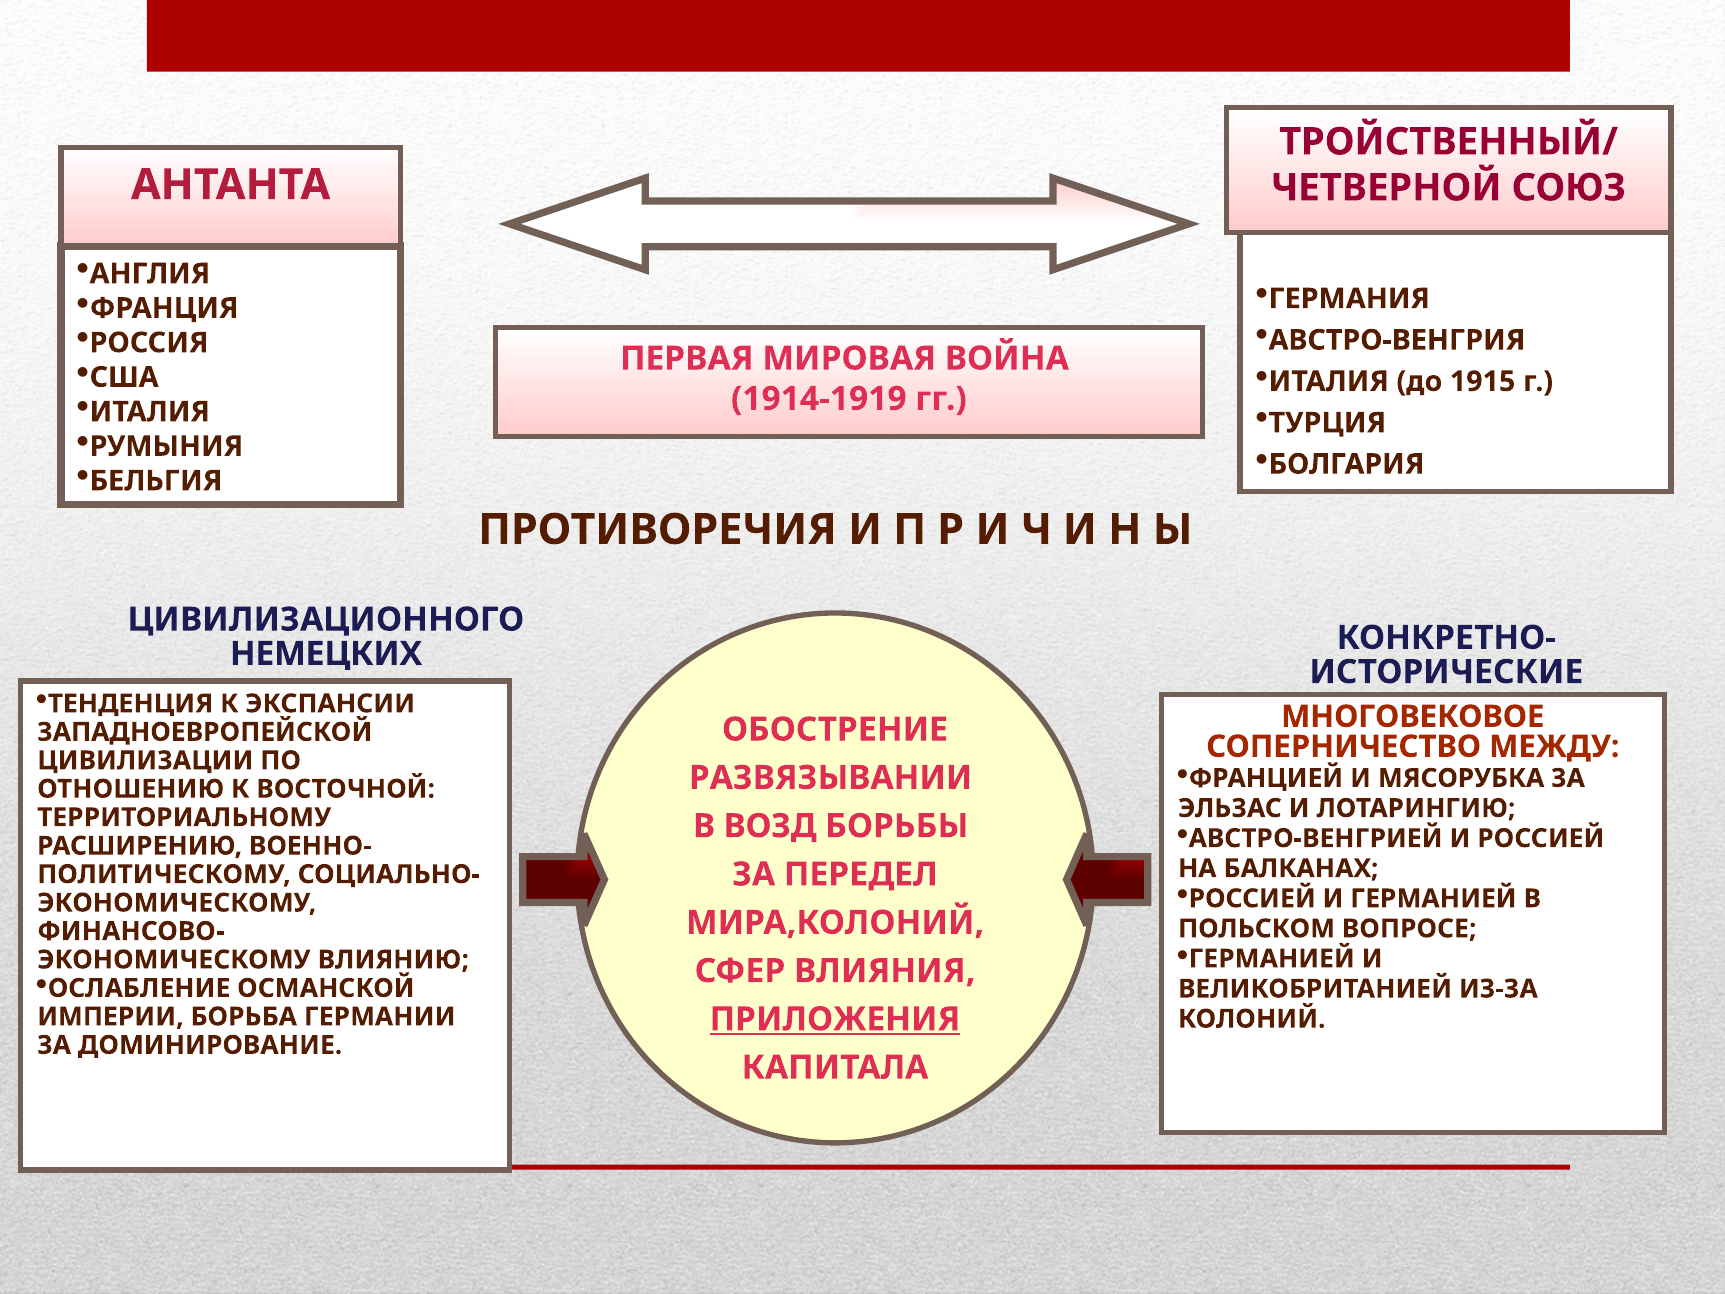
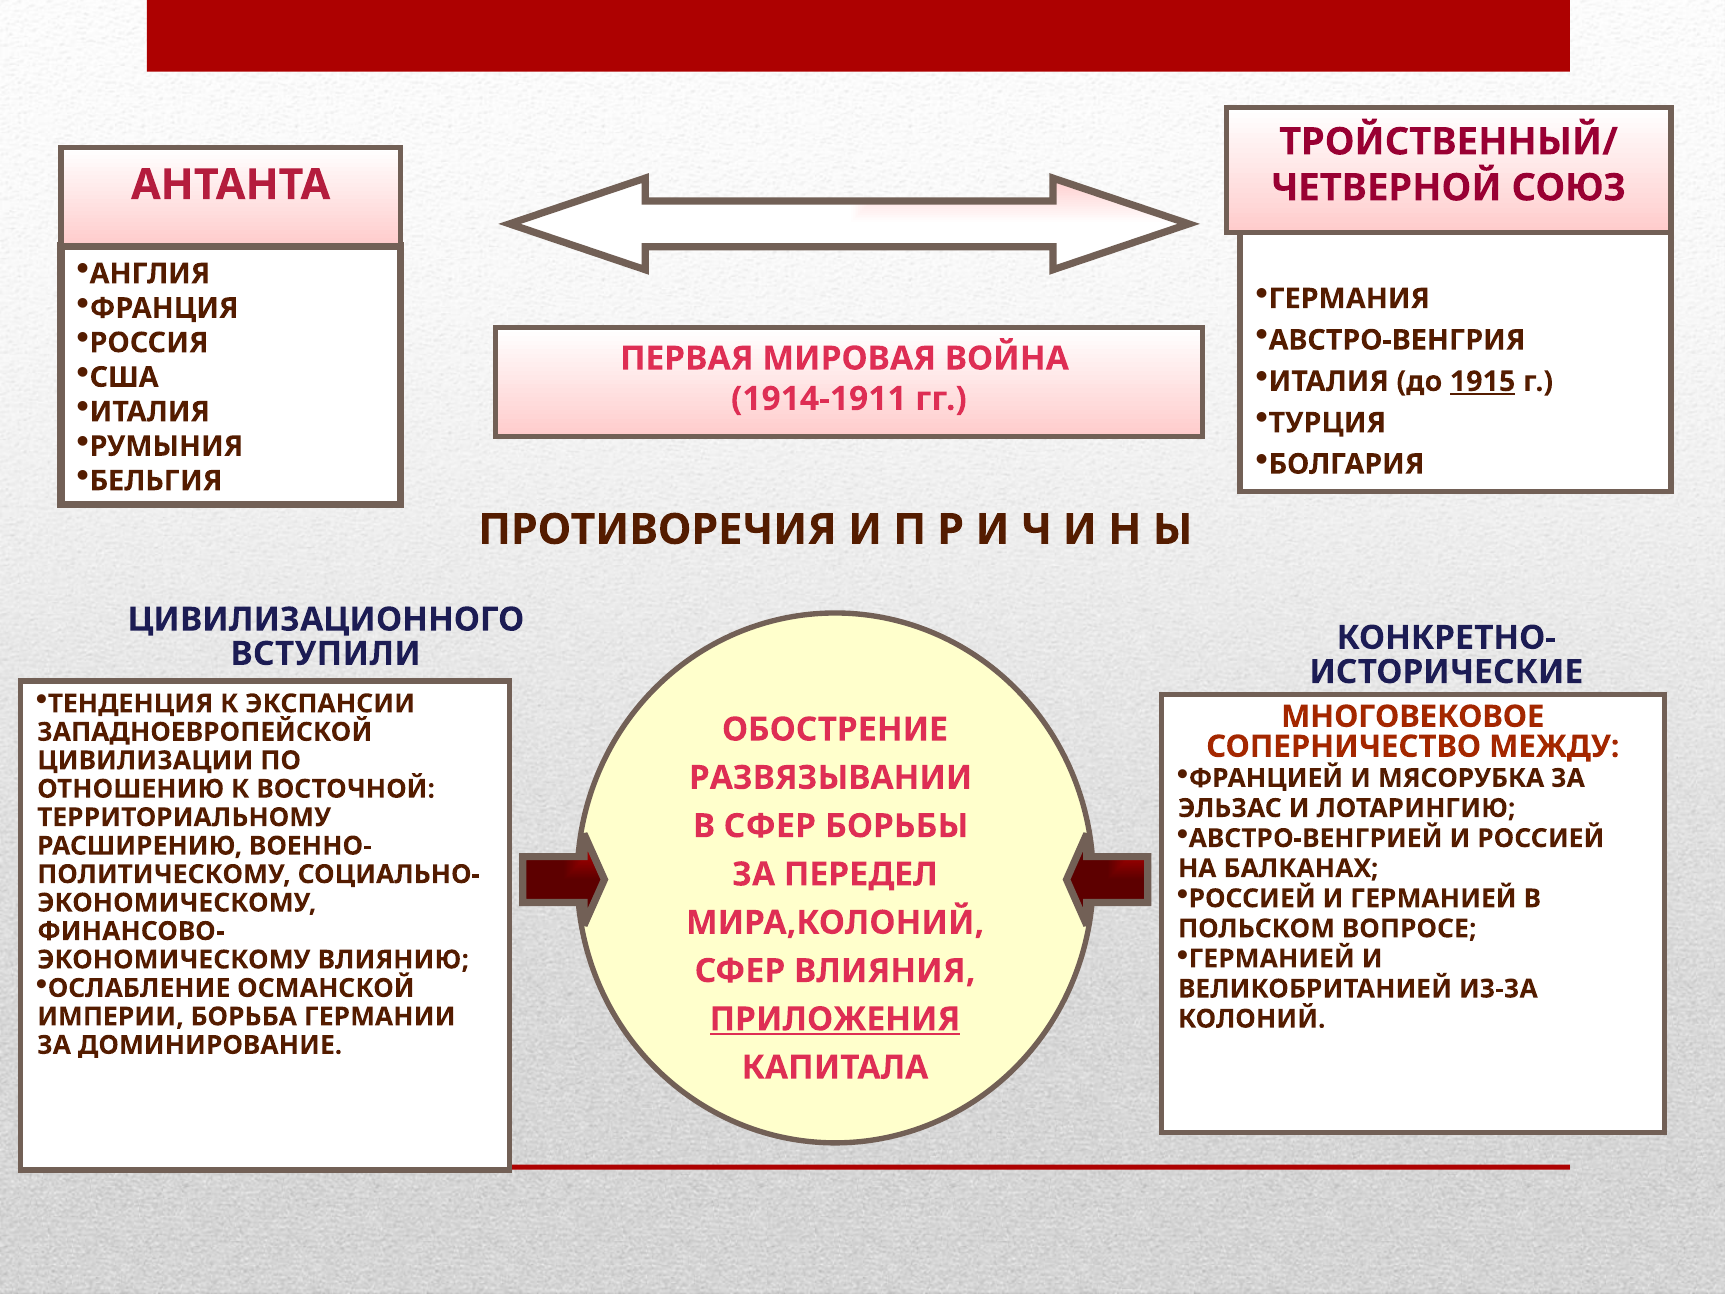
1915 underline: none -> present
1914-1919: 1914-1919 -> 1914-1911
НЕМЕЦКИХ: НЕМЕЦКИХ -> ВСТУПИЛИ
В ВОЗД: ВОЗД -> СФЕР
